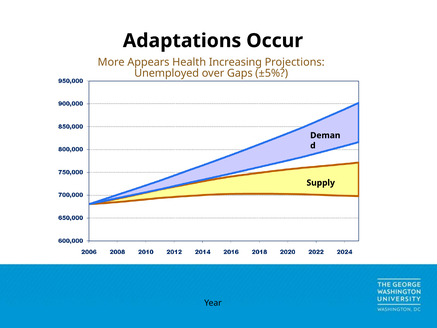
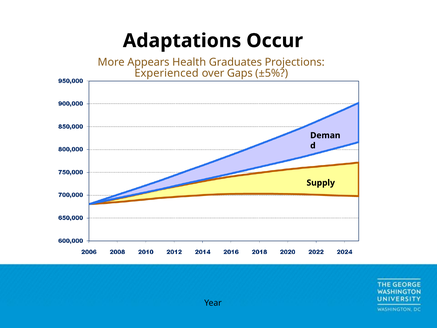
Increasing: Increasing -> Graduates
Unemployed: Unemployed -> Experienced
